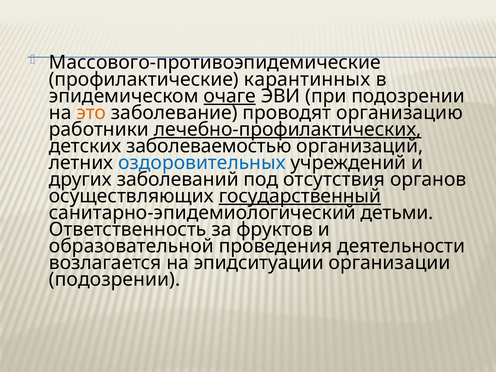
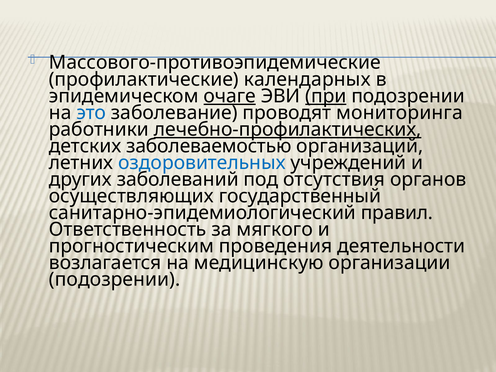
карантинных: карантинных -> календарных
при underline: none -> present
это colour: orange -> blue
организацию: организацию -> мониторинга
государственный underline: present -> none
детьми: детьми -> правил
фруктов: фруктов -> мягкого
образовательной: образовательной -> прогностическим
эпидситуации: эпидситуации -> медицинскую
